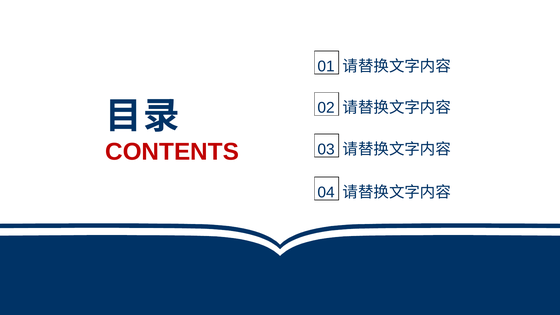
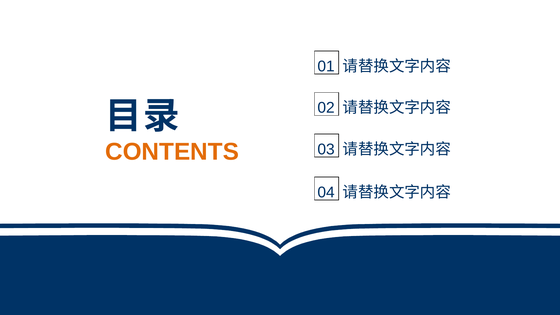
CONTENTS colour: red -> orange
